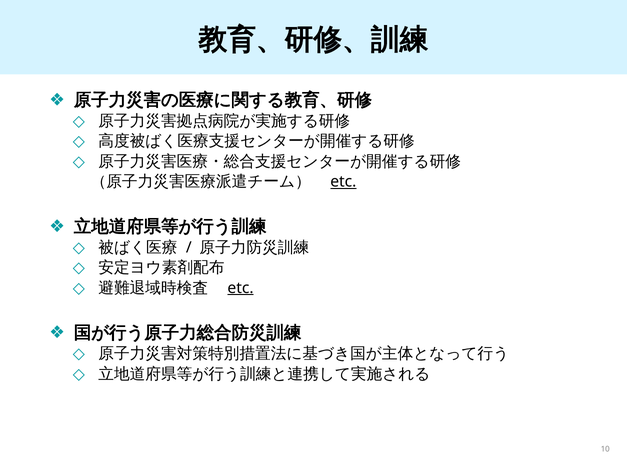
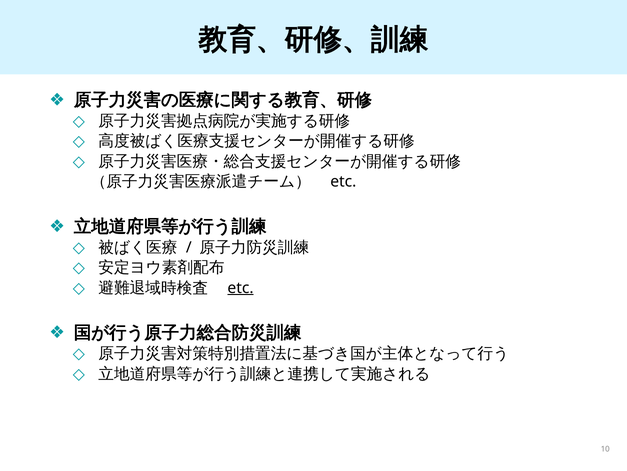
etc at (343, 181) underline: present -> none
